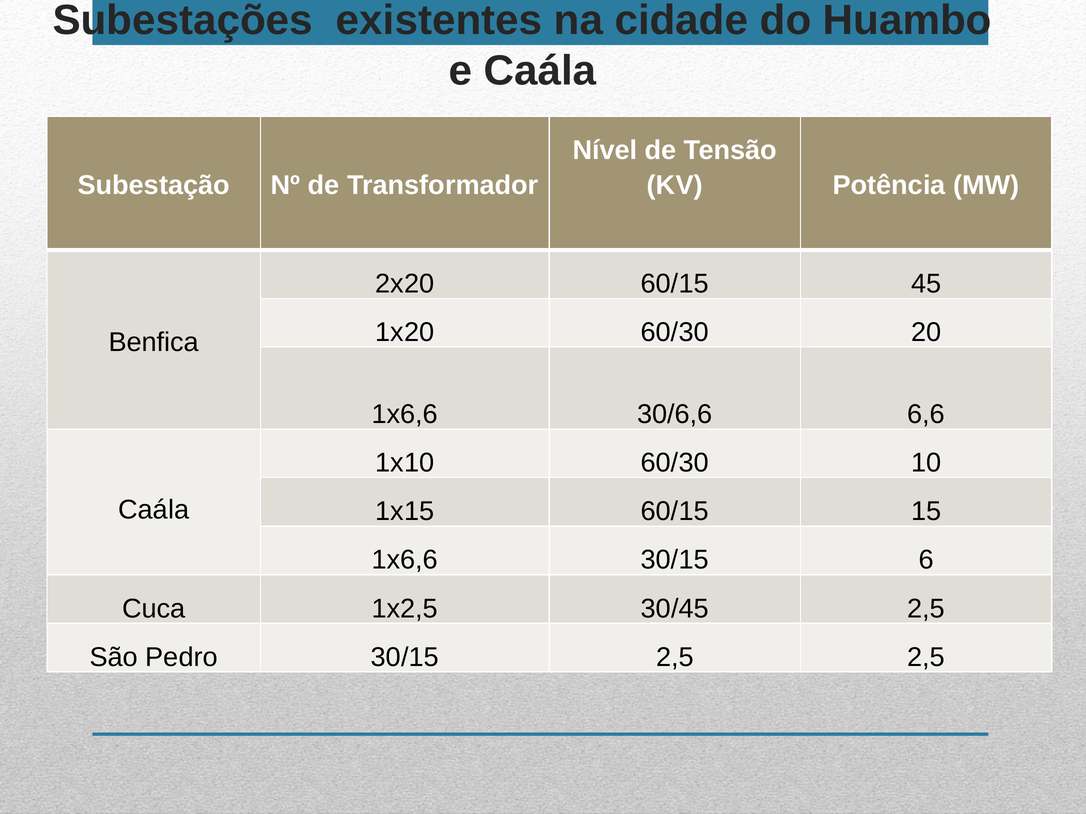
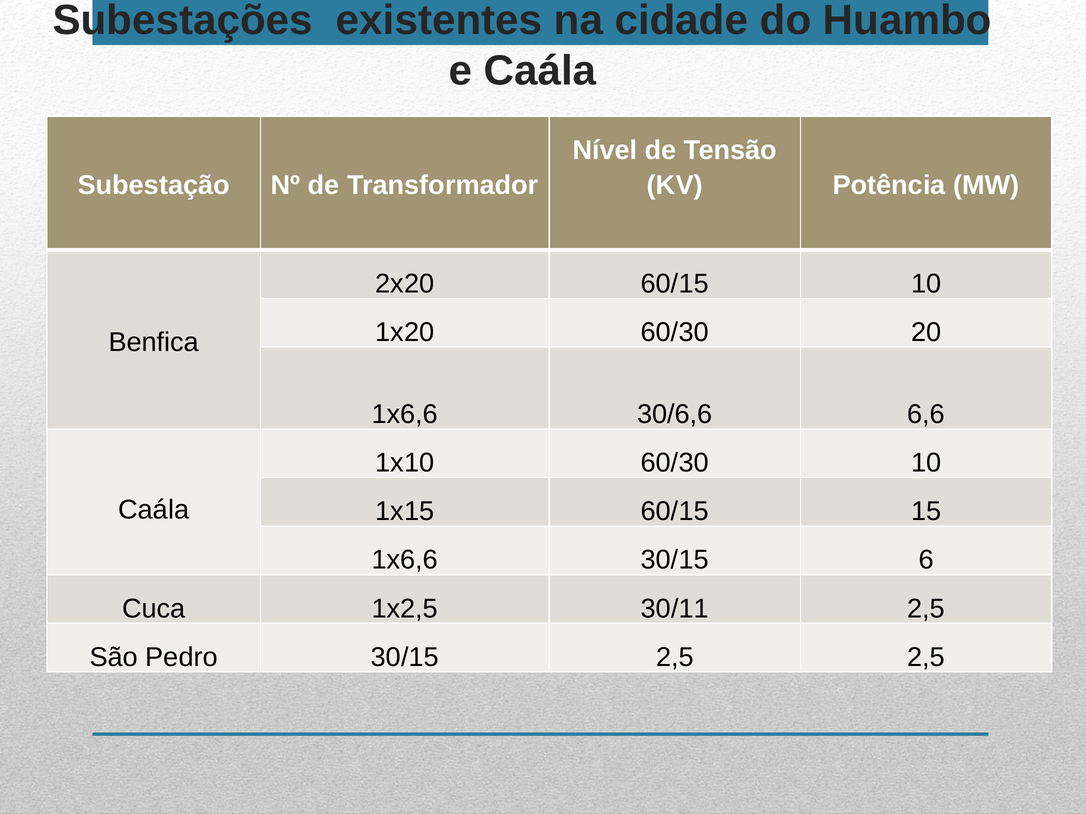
60/15 45: 45 -> 10
30/45: 30/45 -> 30/11
